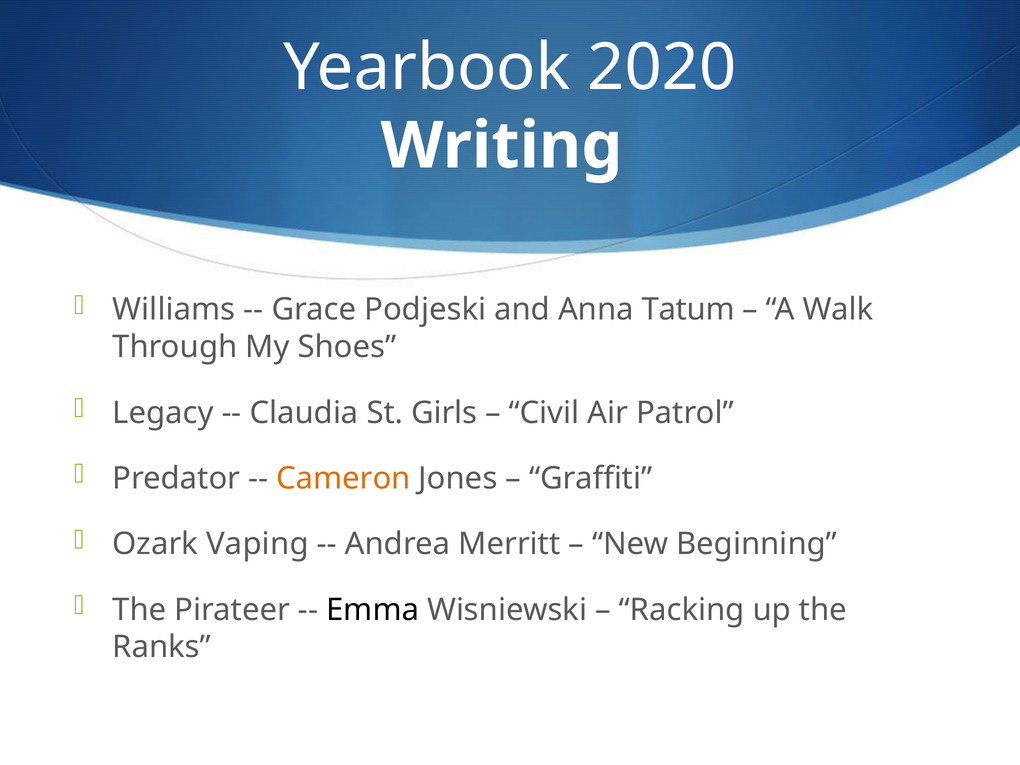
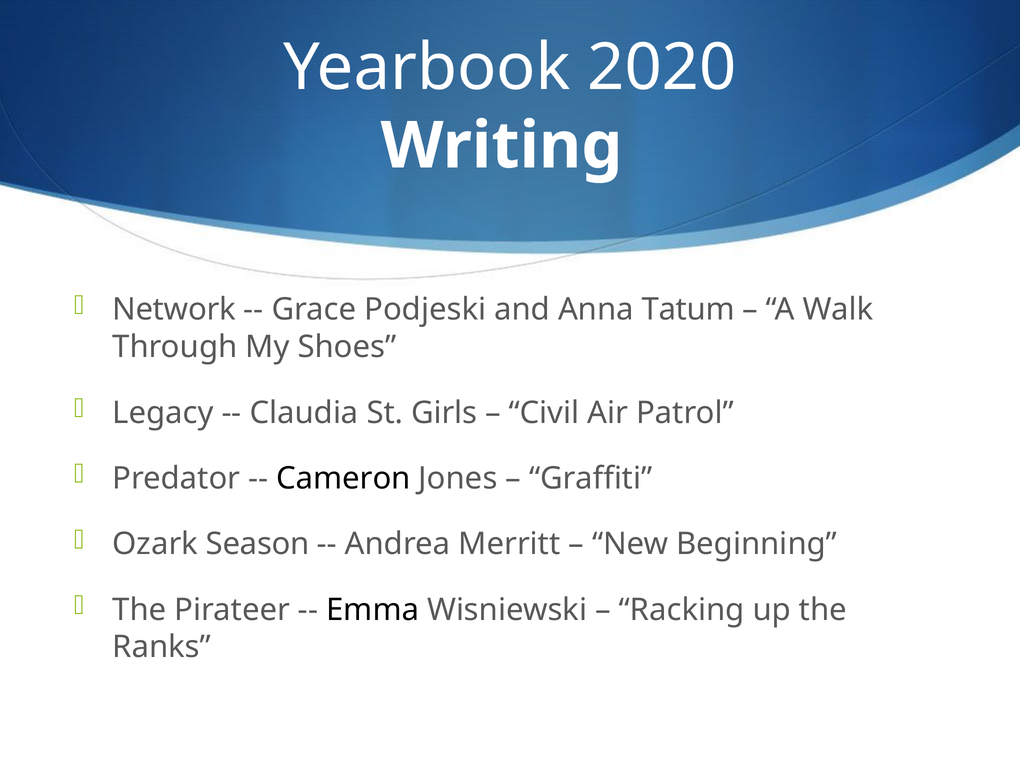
Williams: Williams -> Network
Cameron colour: orange -> black
Vaping: Vaping -> Season
